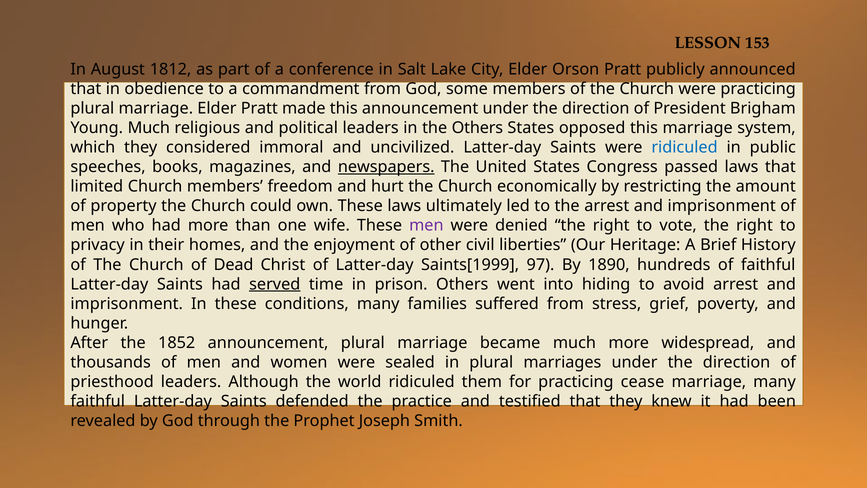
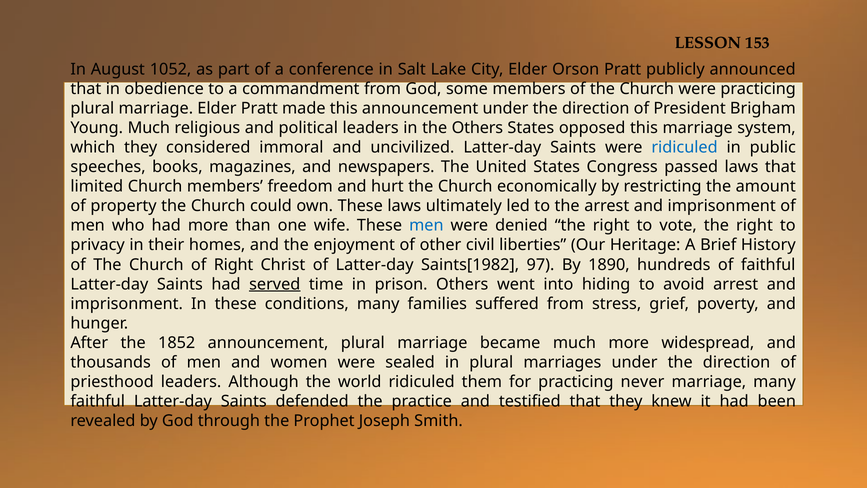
1812: 1812 -> 1052
newspapers underline: present -> none
men at (426, 225) colour: purple -> blue
of Dead: Dead -> Right
Saints[1999: Saints[1999 -> Saints[1982
cease: cease -> never
